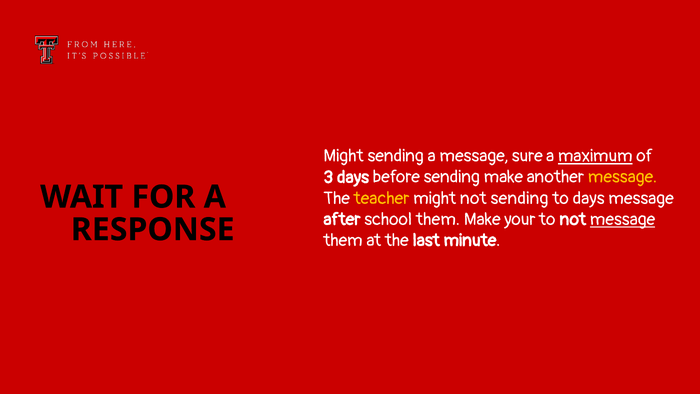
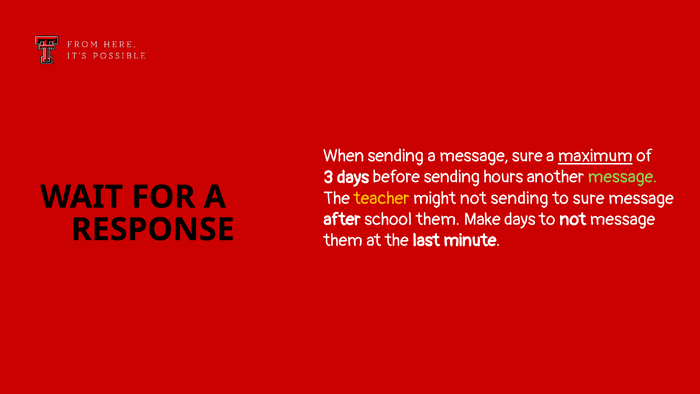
Might at (344, 156): Might -> When
sending make: make -> hours
message at (622, 177) colour: yellow -> light green
to days: days -> sure
Make your: your -> days
message at (623, 219) underline: present -> none
